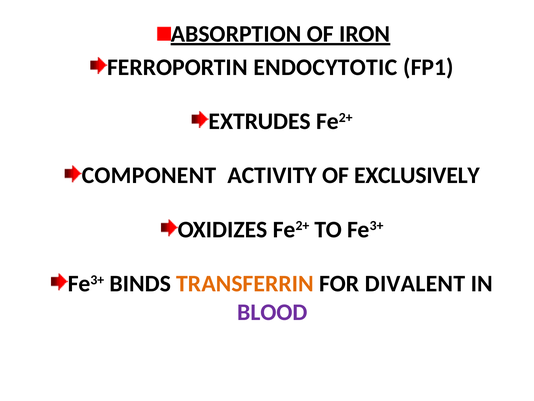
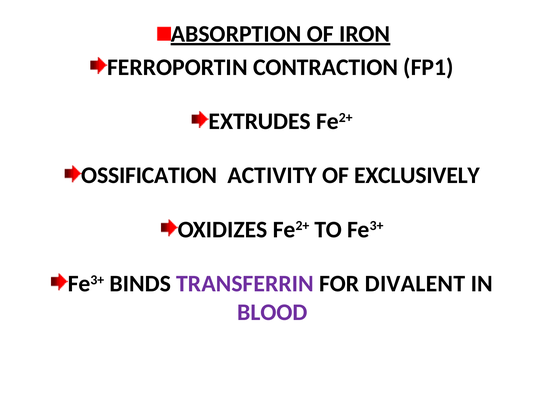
ENDOCYTOTIC: ENDOCYTOTIC -> CONTRACTION
COMPONENT: COMPONENT -> OSSIFICATION
TRANSFERRIN colour: orange -> purple
